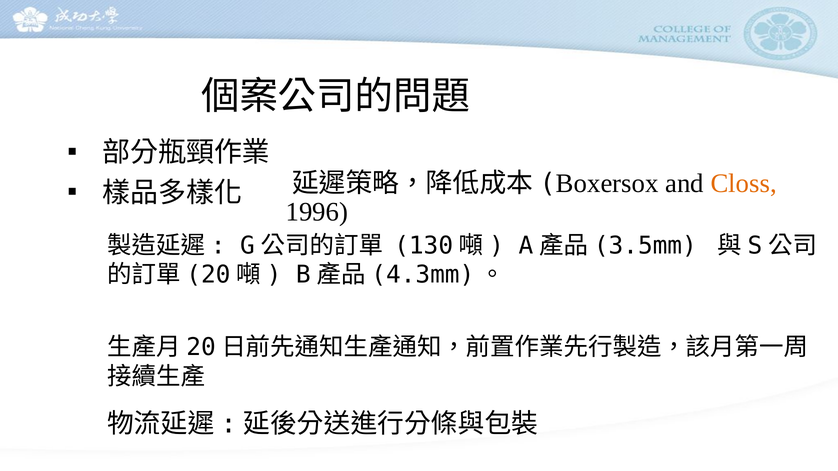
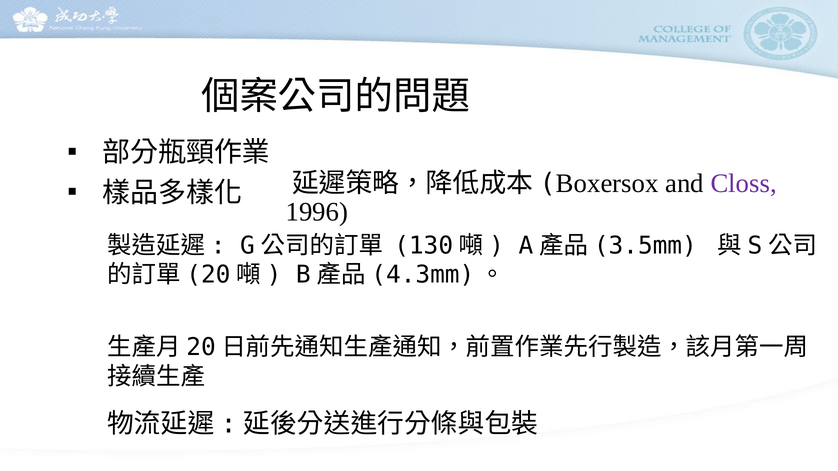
Closs colour: orange -> purple
